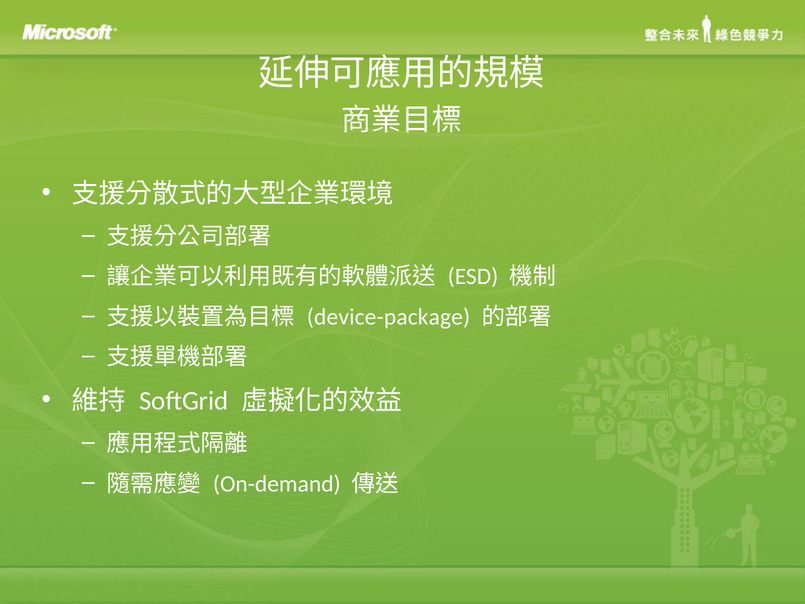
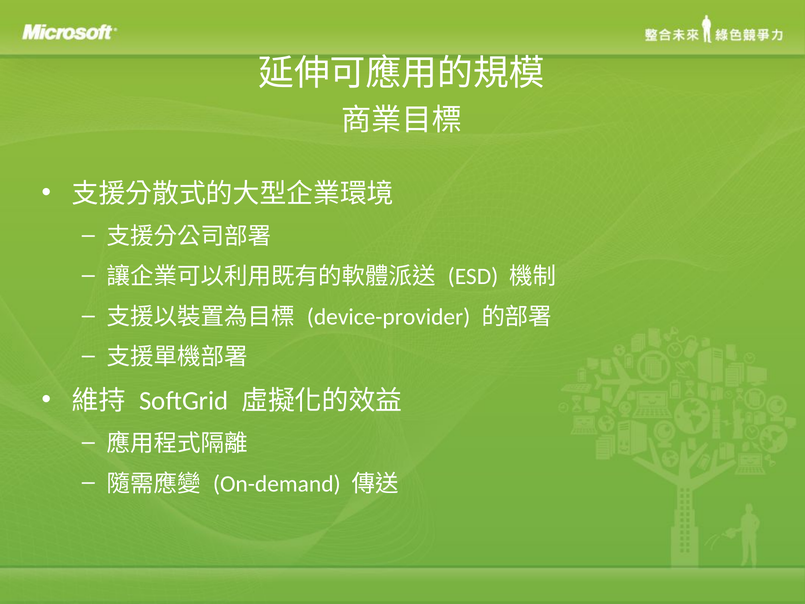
device-package: device-package -> device-provider
